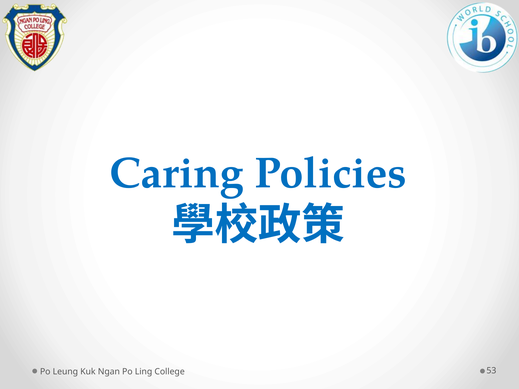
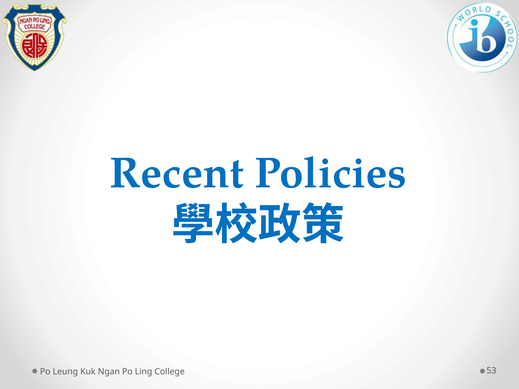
Caring: Caring -> Recent
